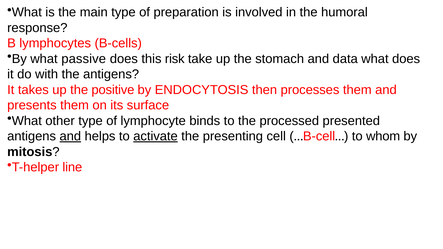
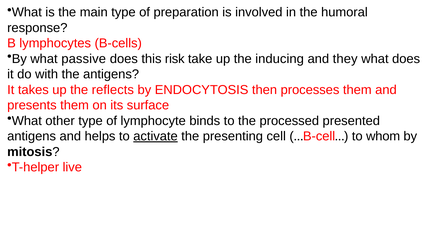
stomach: stomach -> inducing
data: data -> they
positive: positive -> reflects
and at (70, 136) underline: present -> none
line: line -> live
